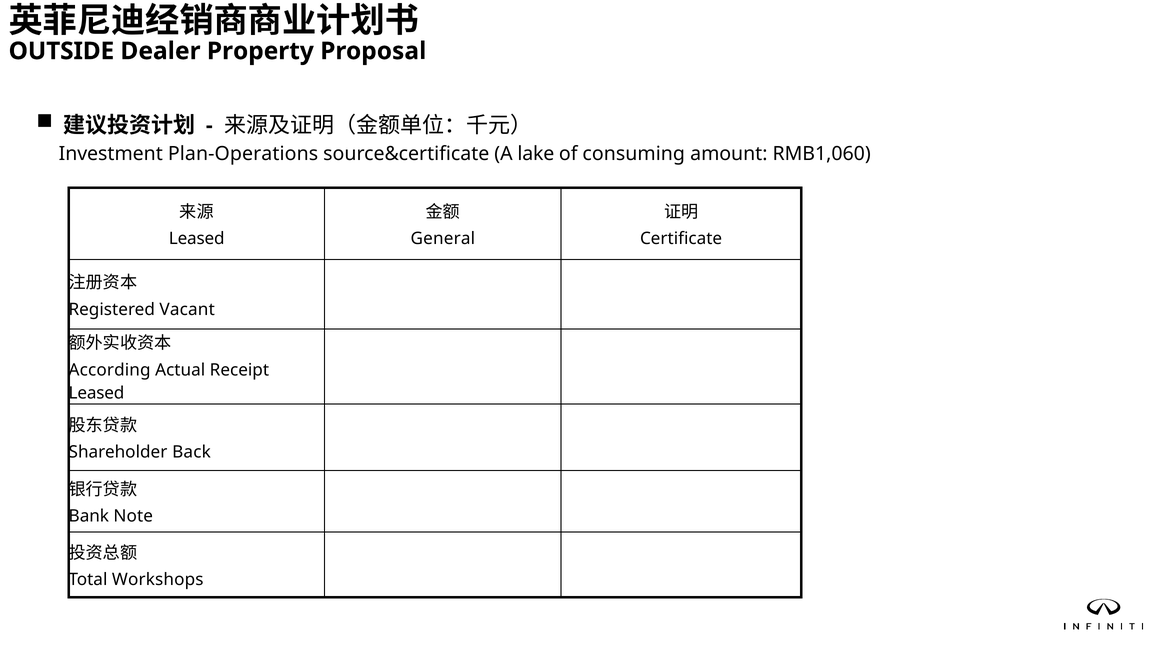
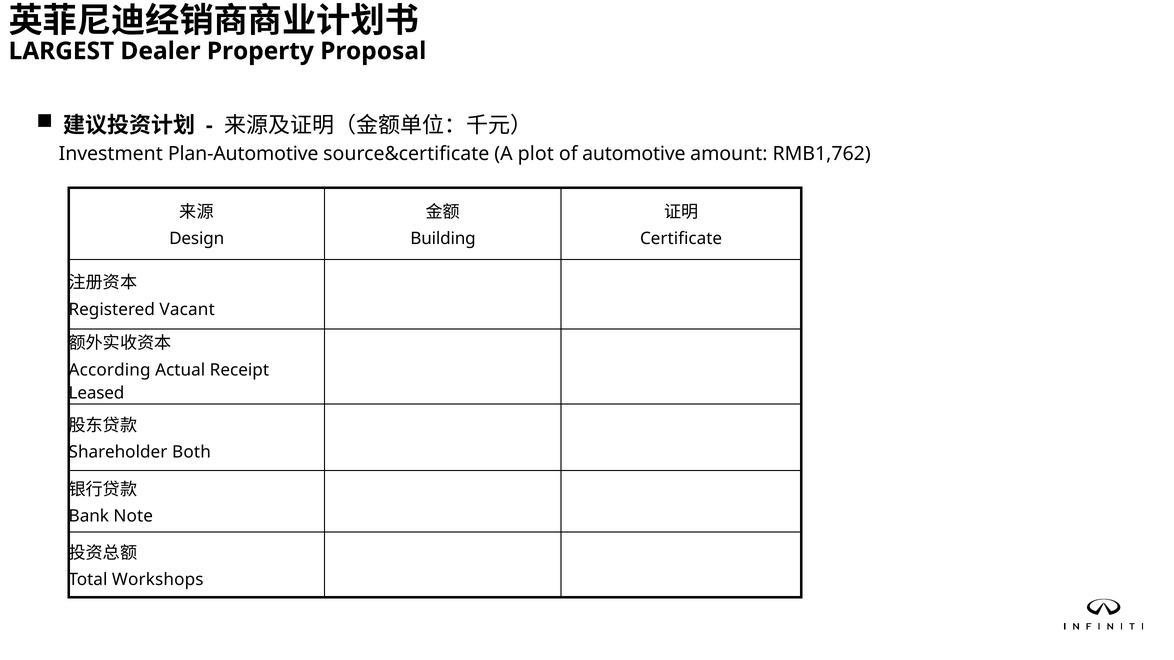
OUTSIDE: OUTSIDE -> LARGEST
Plan-Operations: Plan-Operations -> Plan-Automotive
lake: lake -> plot
consuming: consuming -> automotive
RMB1,060: RMB1,060 -> RMB1,762
Leased at (197, 239): Leased -> Design
General: General -> Building
Back: Back -> Both
